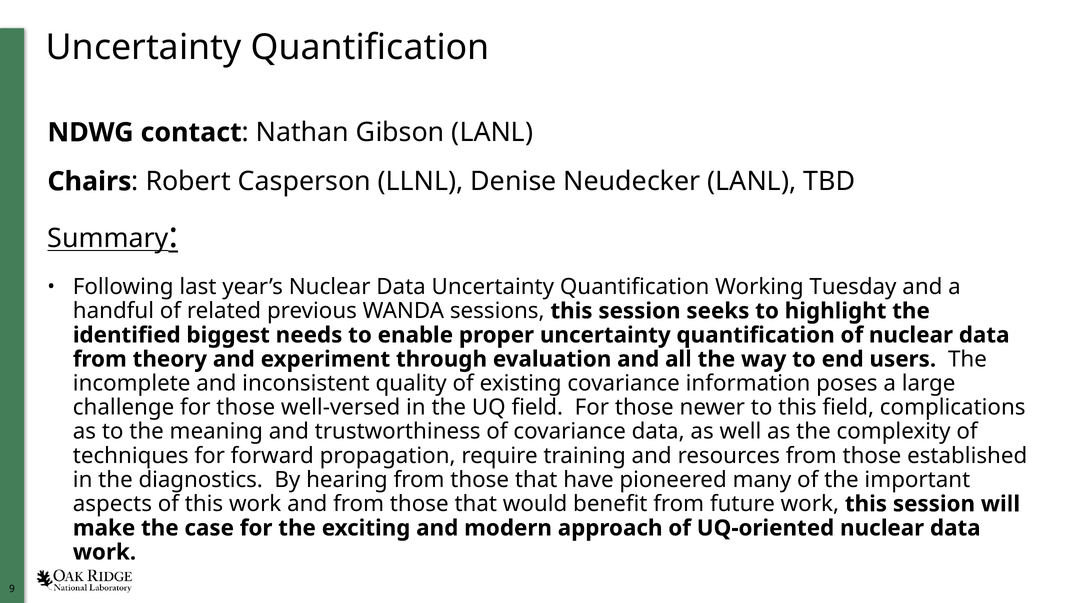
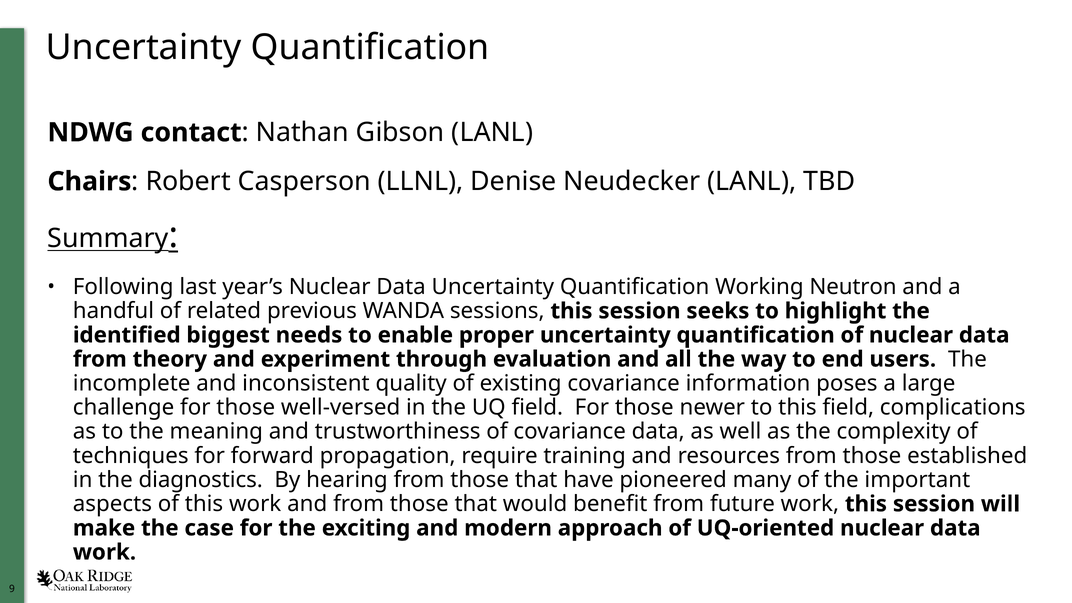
Tuesday: Tuesday -> Neutron
